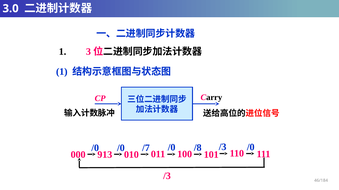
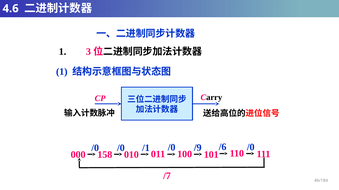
3.0: 3.0 -> 4.6
/3 at (223, 147): /3 -> /6
/8: /8 -> /9
/7: /7 -> /1
913: 913 -> 158
/3 at (167, 177): /3 -> /7
